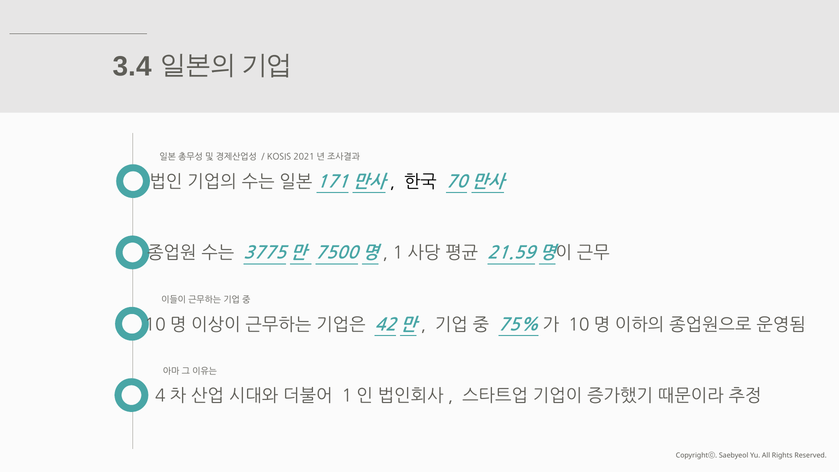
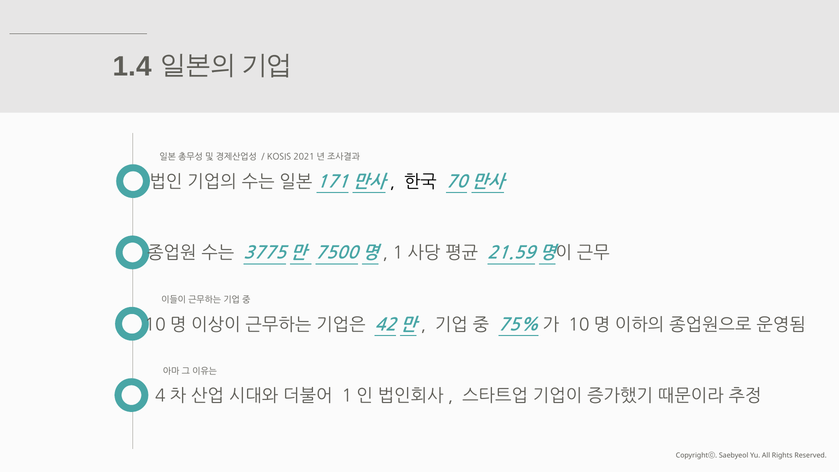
3.4: 3.4 -> 1.4
